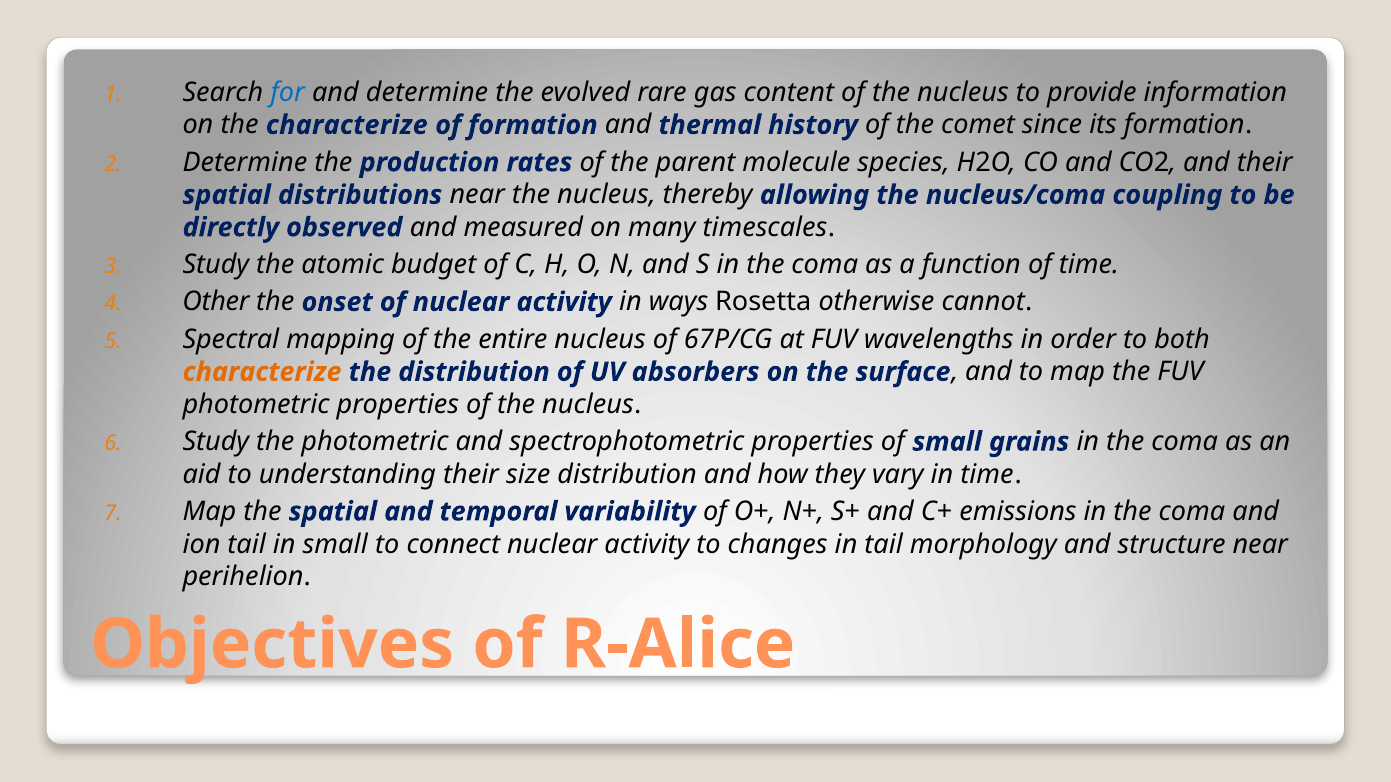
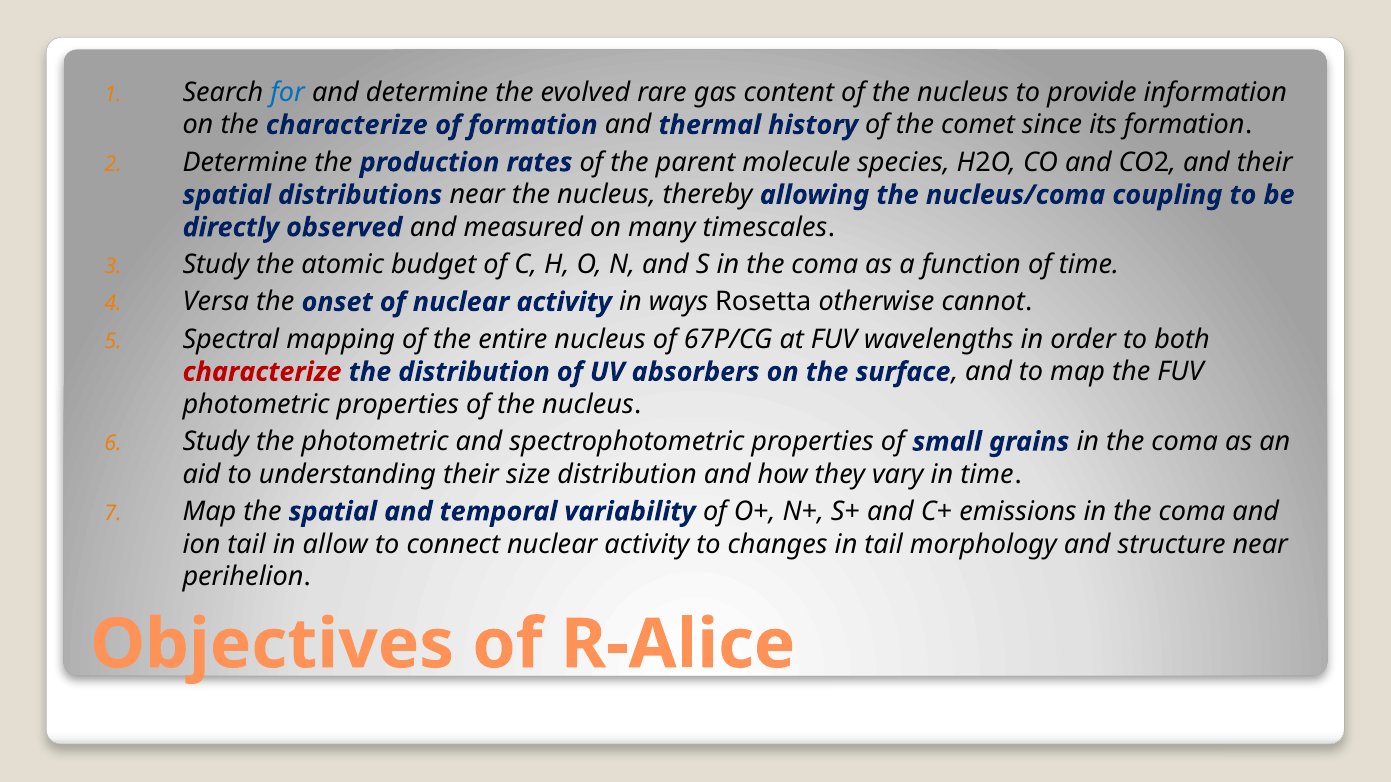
Other: Other -> Versa
characterize at (262, 372) colour: orange -> red
in small: small -> allow
